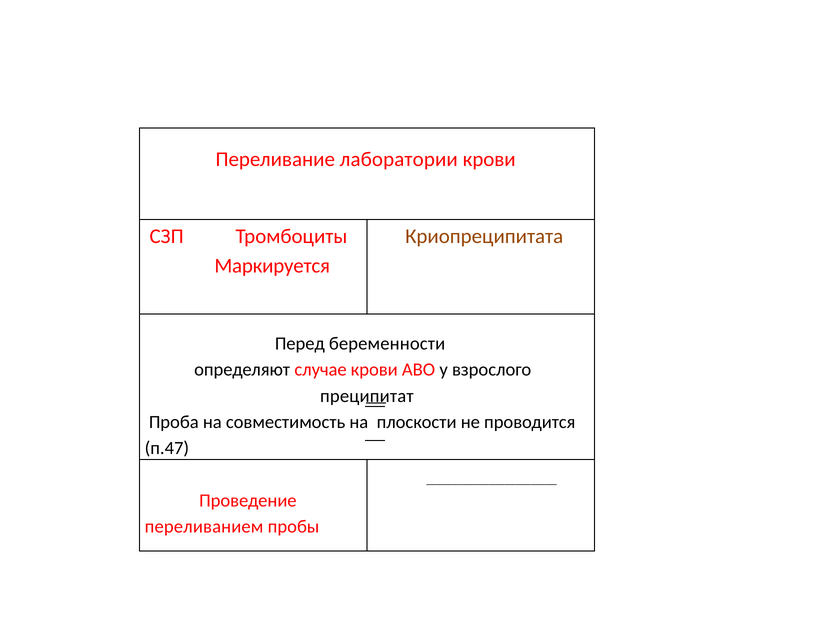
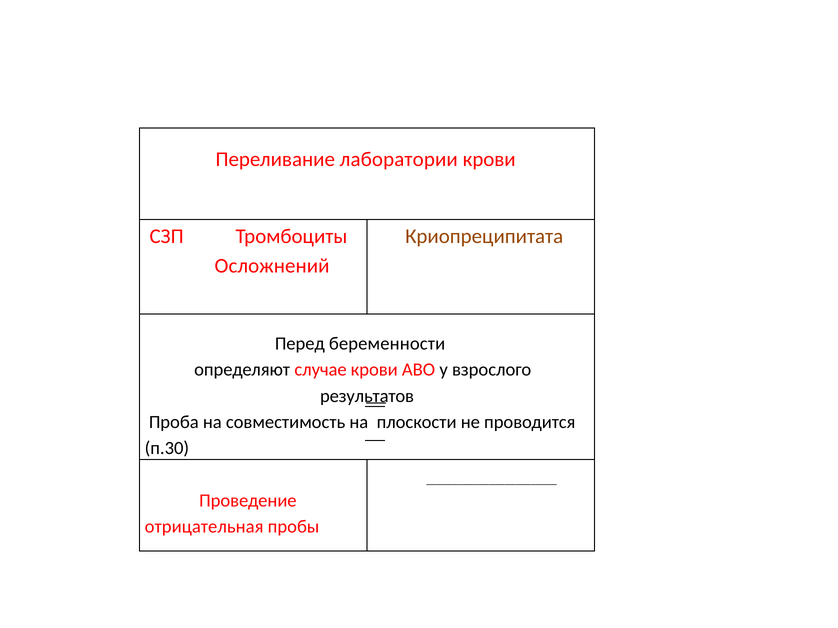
Маркируется: Маркируется -> Осложнений
преципитат: преципитат -> результатов
п.47: п.47 -> п.30
переливанием: переливанием -> отрицательная
